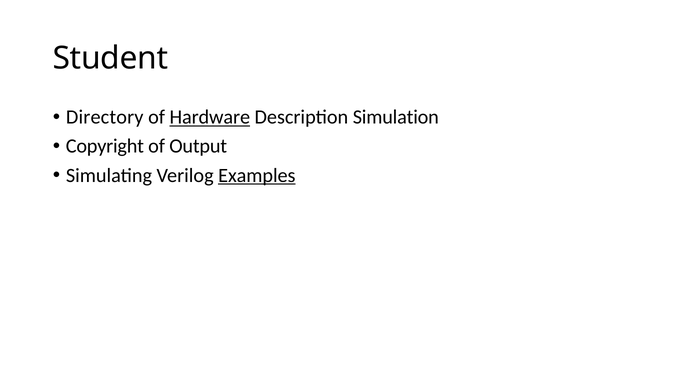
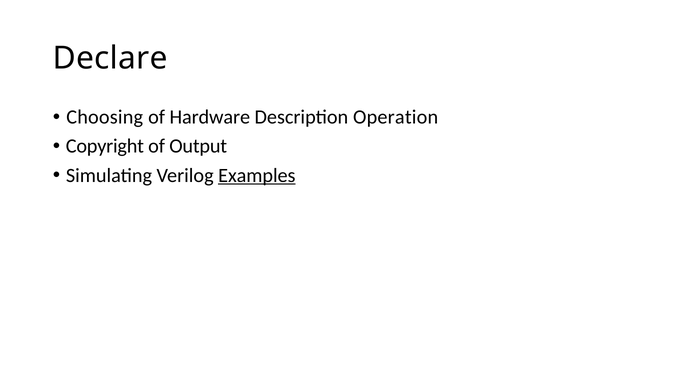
Student: Student -> Declare
Directory: Directory -> Choosing
Hardware underline: present -> none
Simulation: Simulation -> Operation
